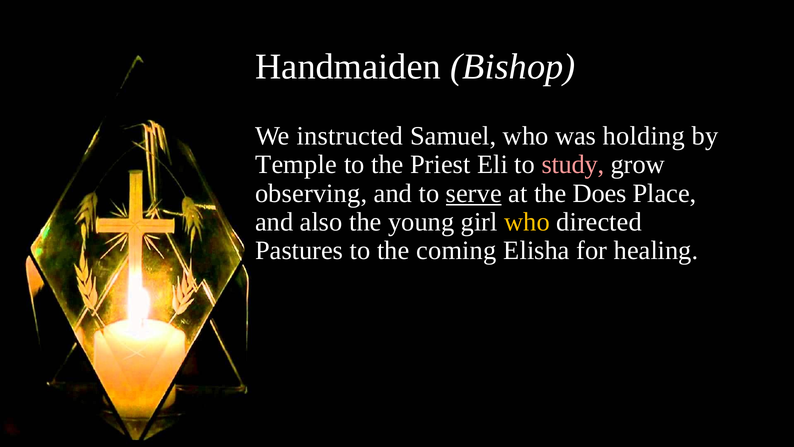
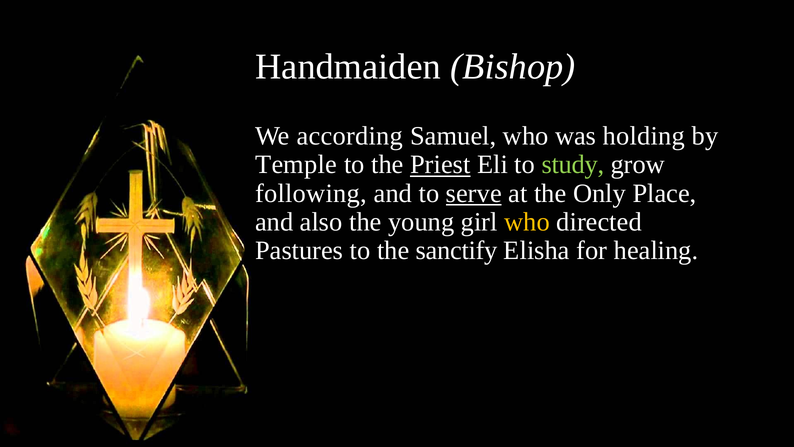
instructed: instructed -> according
Priest underline: none -> present
study colour: pink -> light green
observing: observing -> following
Does: Does -> Only
coming: coming -> sanctify
